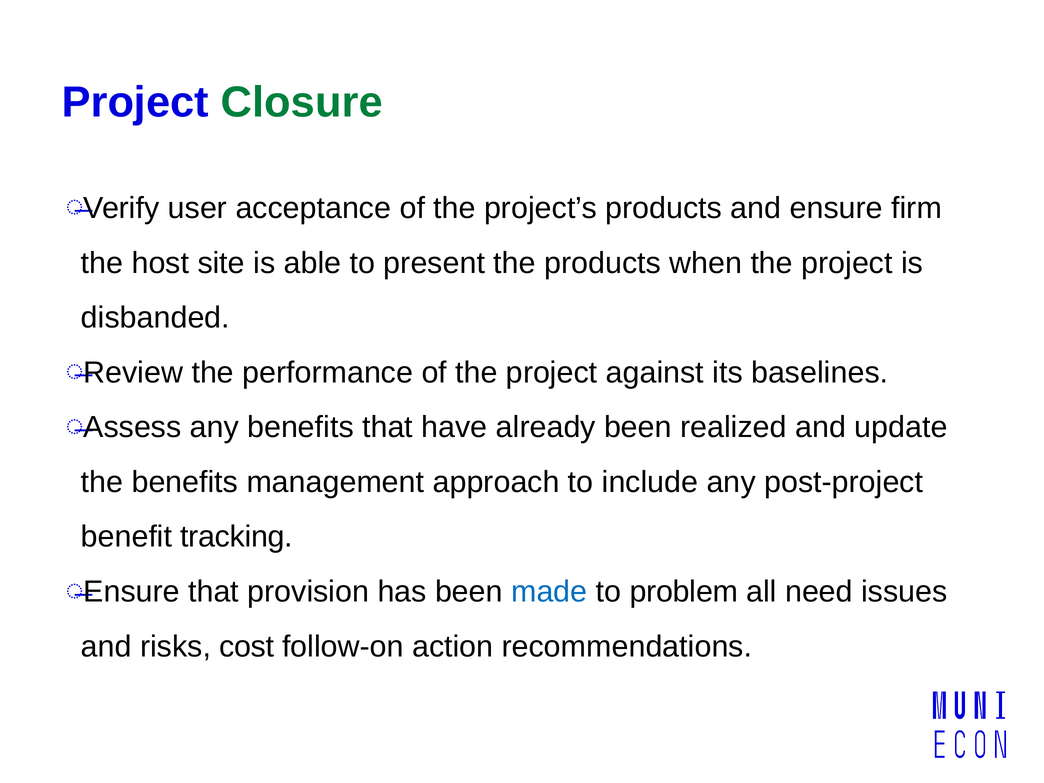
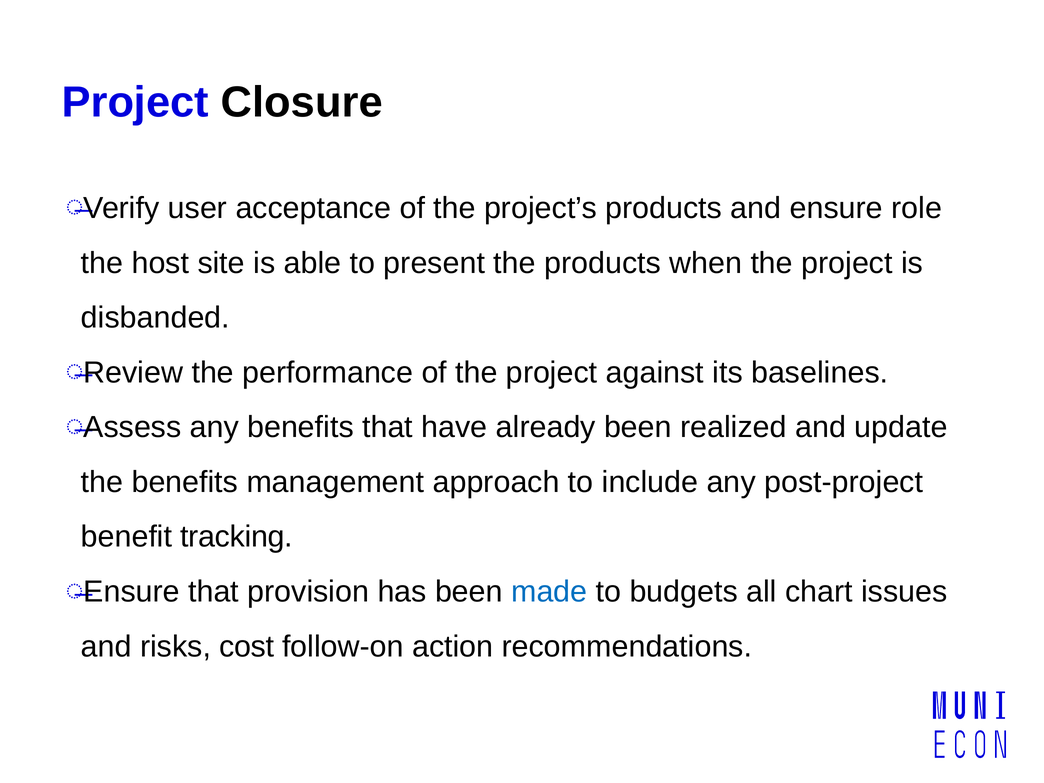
Closure colour: green -> black
firm: firm -> role
problem: problem -> budgets
need: need -> chart
